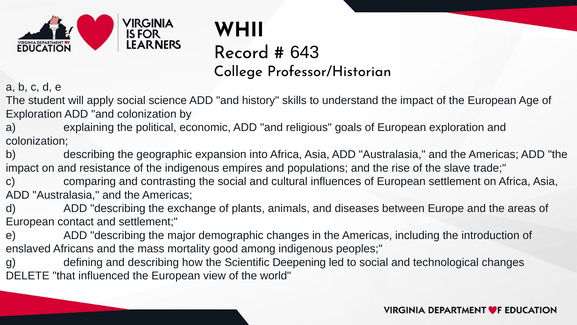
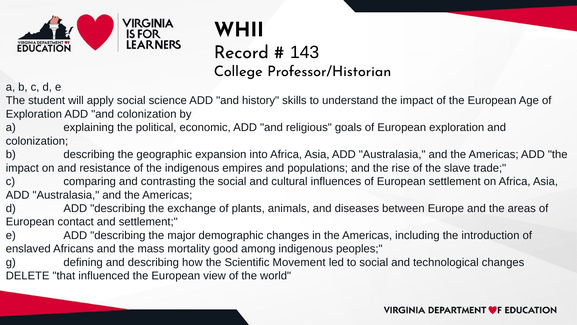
643: 643 -> 143
Deepening: Deepening -> Movement
